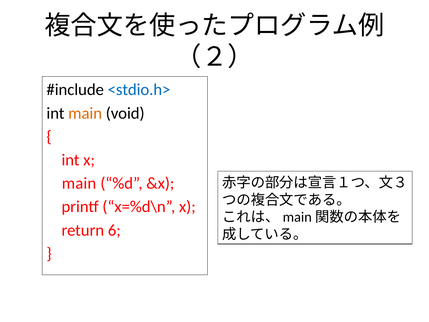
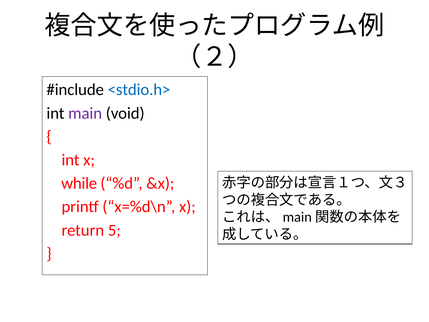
main at (85, 113) colour: orange -> purple
main at (79, 183): main -> while
6: 6 -> 5
